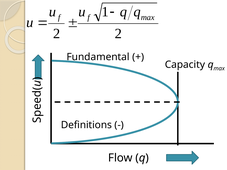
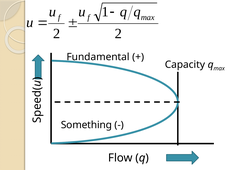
Definitions: Definitions -> Something
